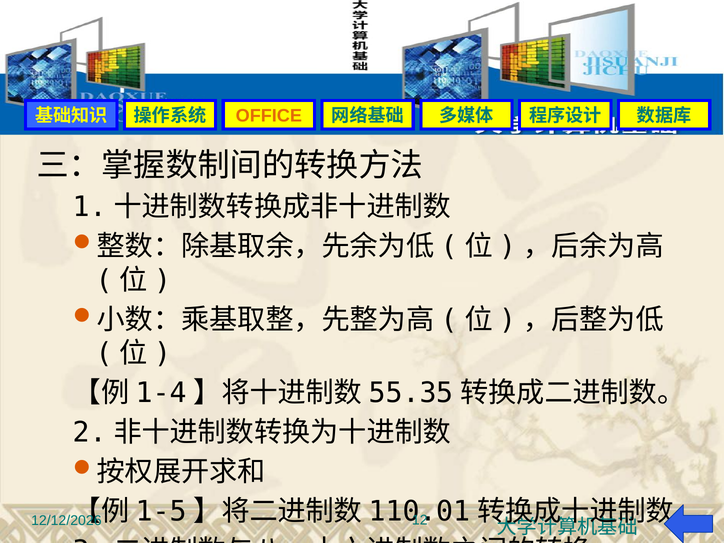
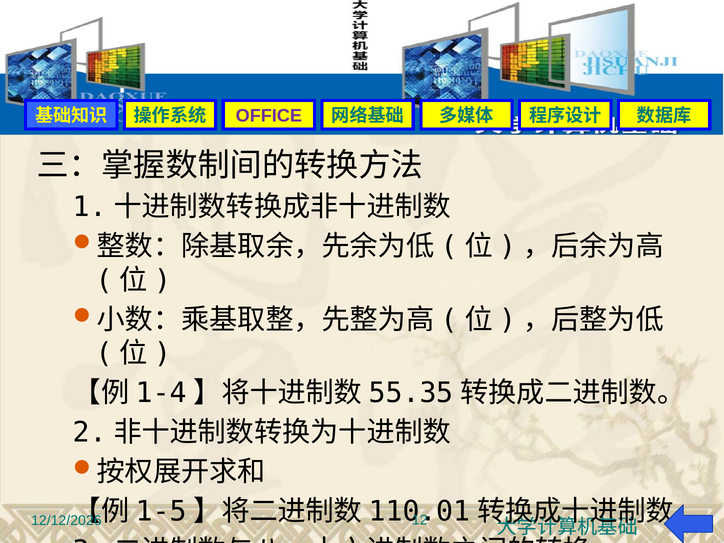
OFFICE colour: orange -> purple
